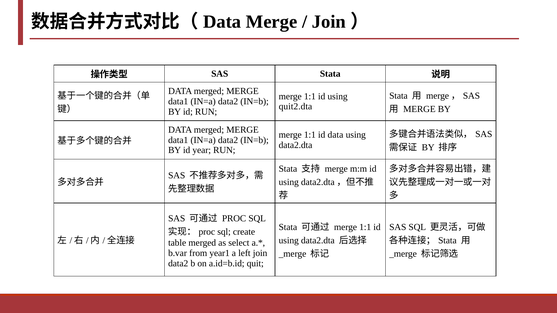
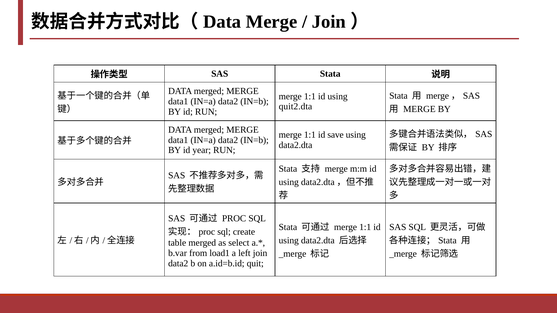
id data: data -> save
year1: year1 -> load1
